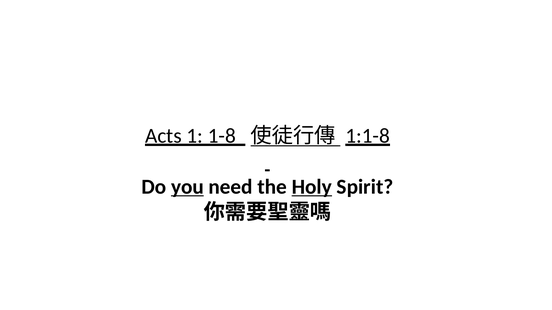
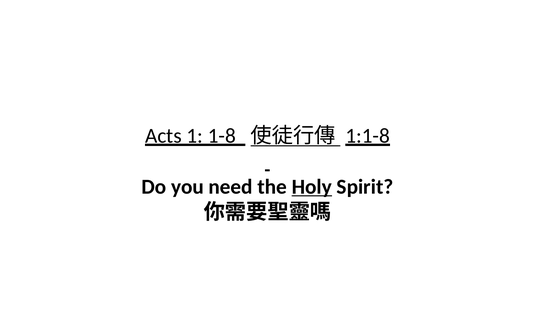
you underline: present -> none
